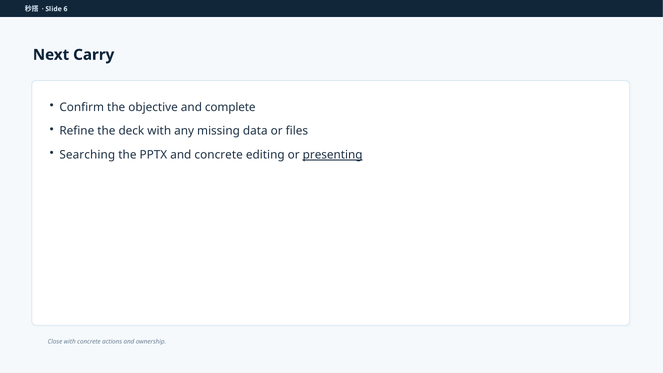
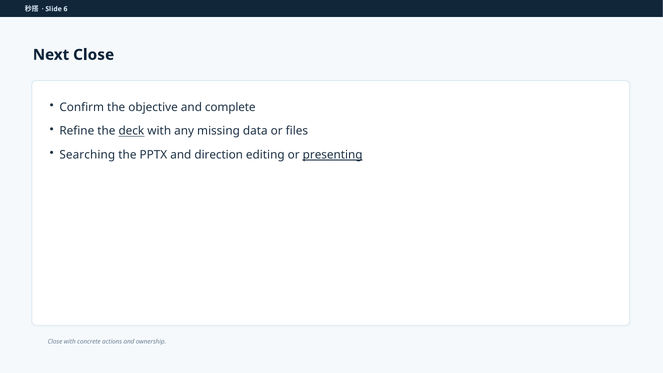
Next Carry: Carry -> Close
deck underline: none -> present
and concrete: concrete -> direction
